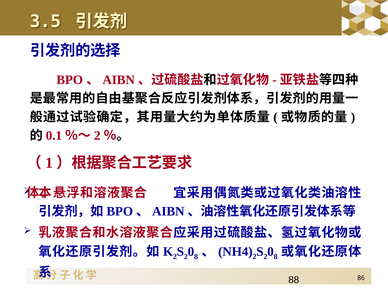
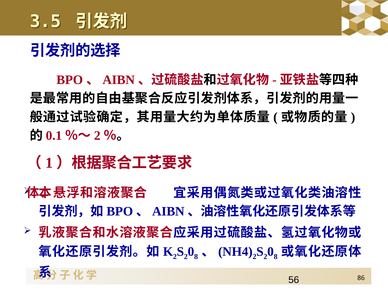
88: 88 -> 56
